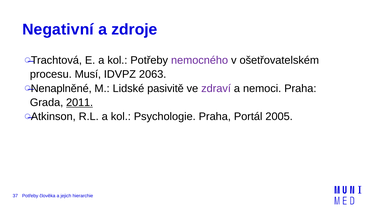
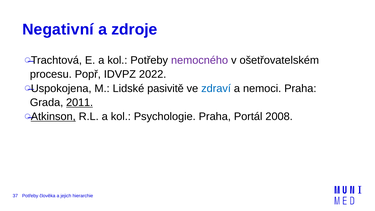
Musí: Musí -> Popř
2063: 2063 -> 2022
Nenaplněné: Nenaplněné -> Uspokojena
zdraví colour: purple -> blue
Atkinson underline: none -> present
2005: 2005 -> 2008
